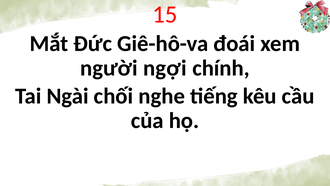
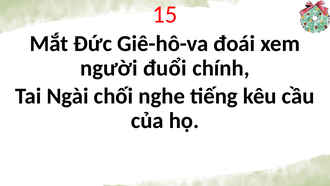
ngợi: ngợi -> đuổi
